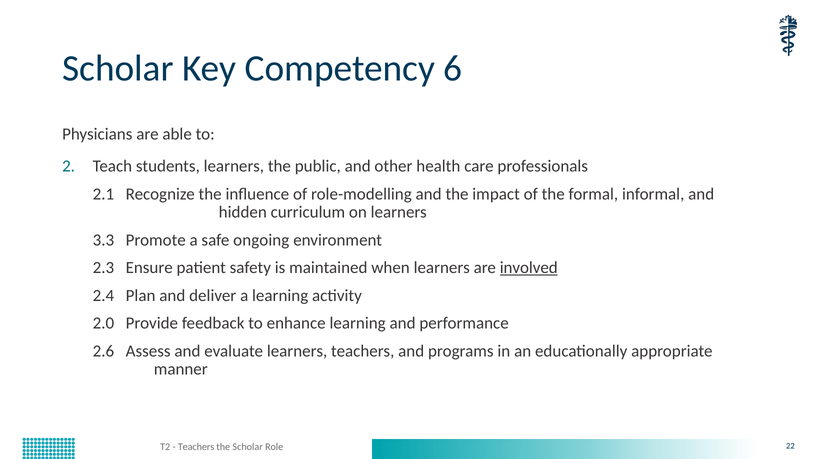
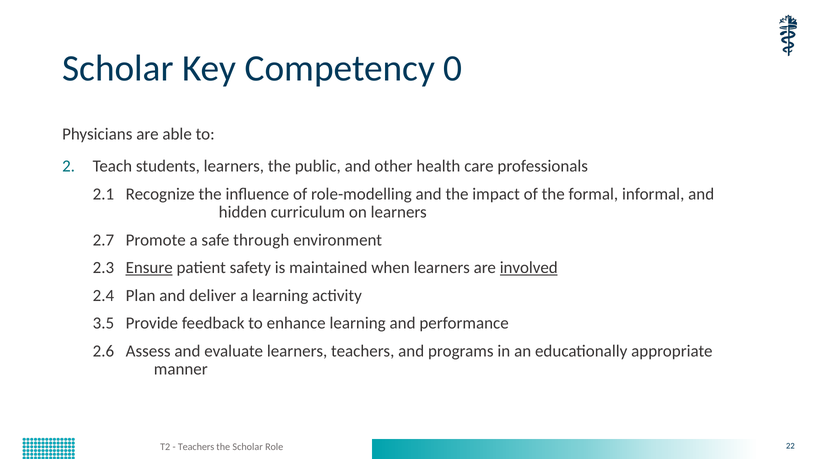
6: 6 -> 0
3.3: 3.3 -> 2.7
ongoing: ongoing -> through
Ensure underline: none -> present
2.0: 2.0 -> 3.5
